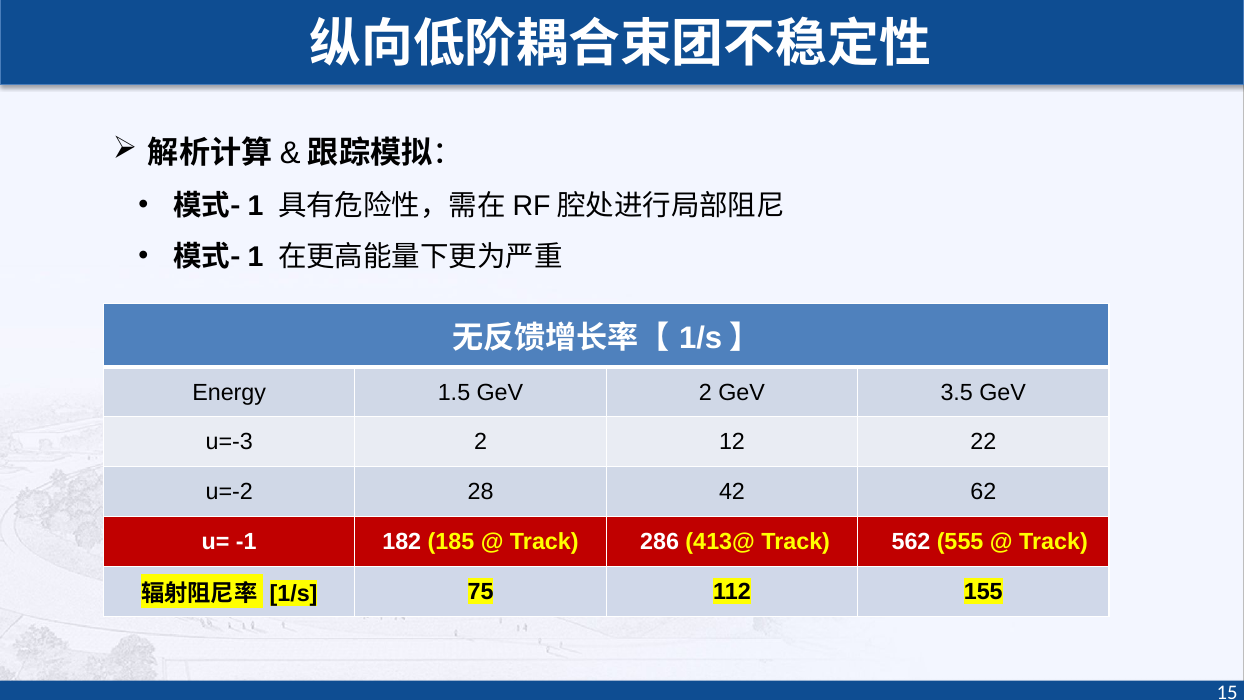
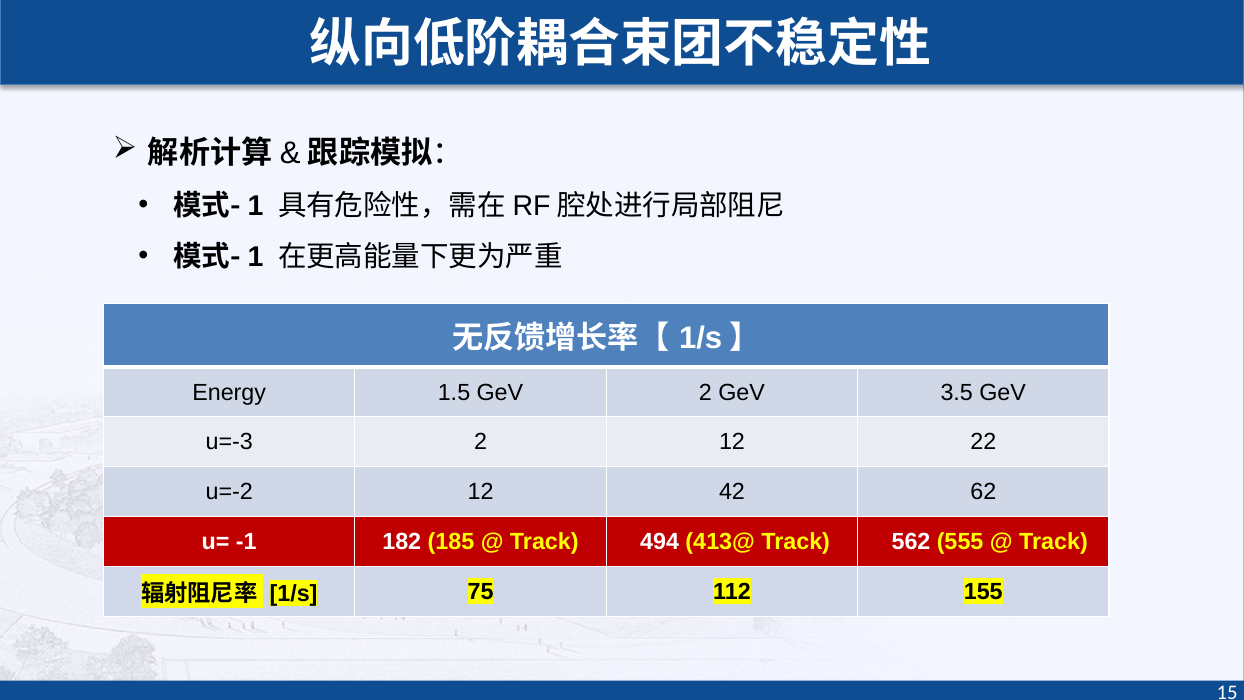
u=-2 28: 28 -> 12
286: 286 -> 494
